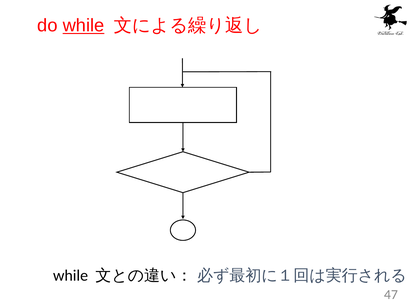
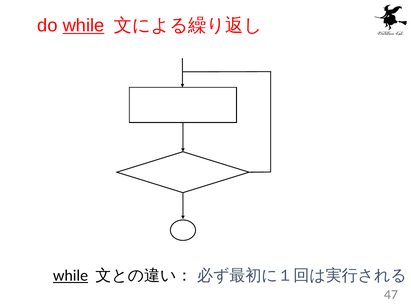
while at (71, 276) underline: none -> present
